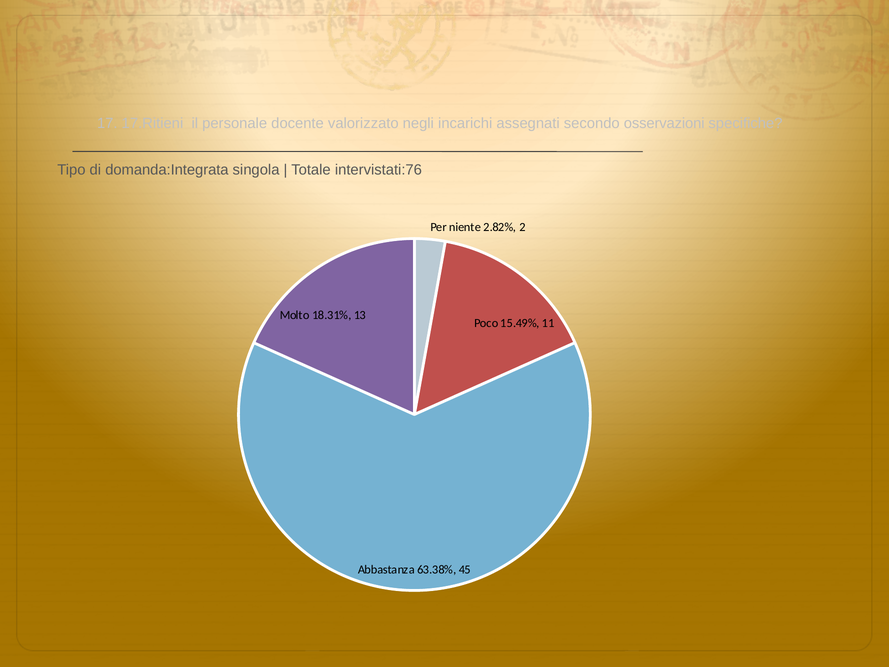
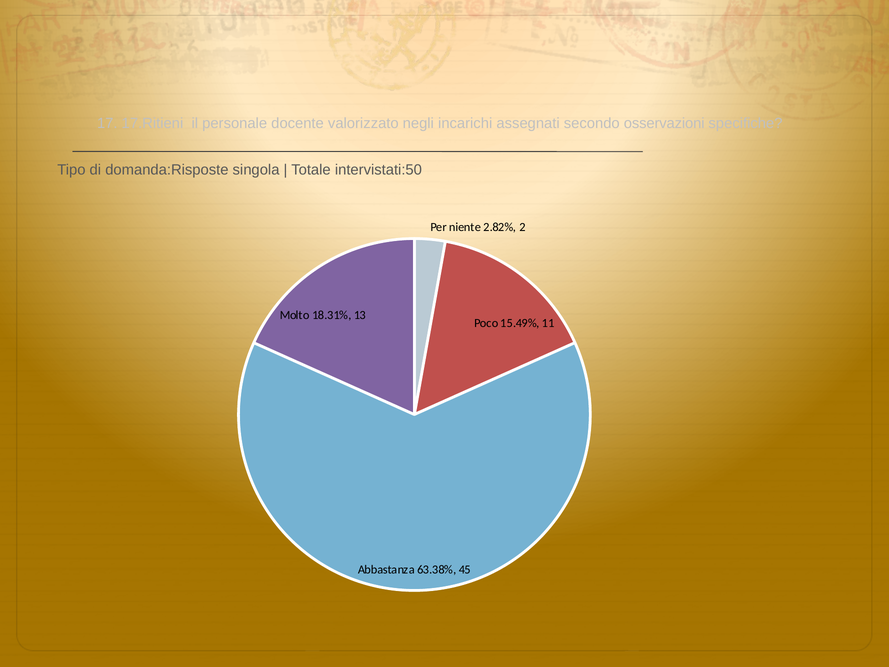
domanda:Integrata: domanda:Integrata -> domanda:Risposte
intervistati:76: intervistati:76 -> intervistati:50
